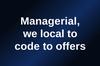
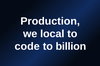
Managerial: Managerial -> Production
offers: offers -> billion
